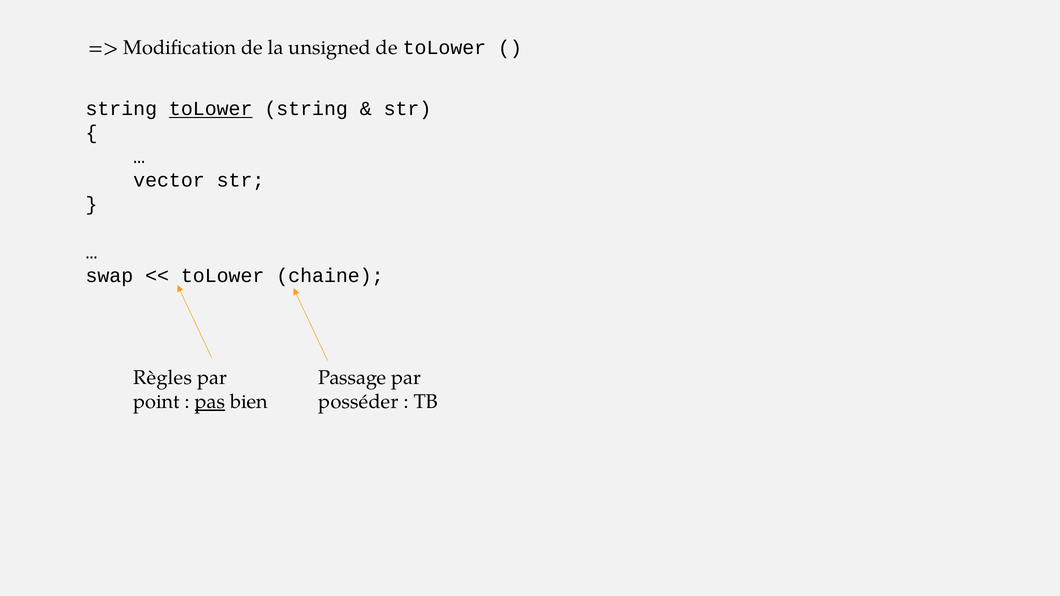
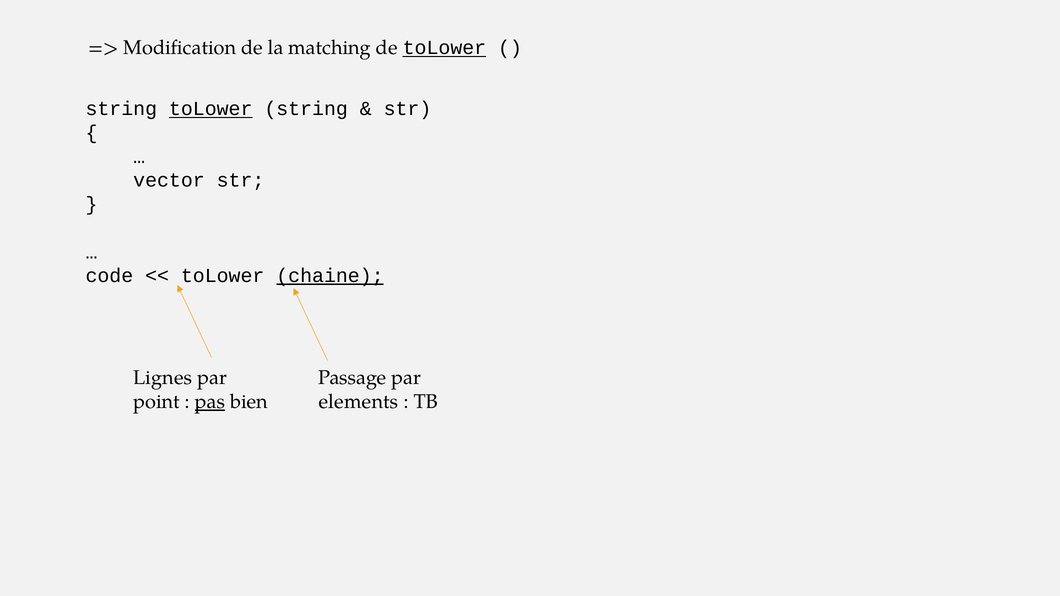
unsigned: unsigned -> matching
toLower at (444, 48) underline: none -> present
swap: swap -> code
chaine underline: none -> present
Règles: Règles -> Lignes
posséder: posséder -> elements
